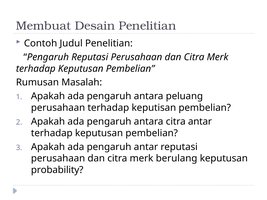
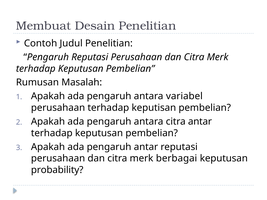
peluang: peluang -> variabel
berulang: berulang -> berbagai
